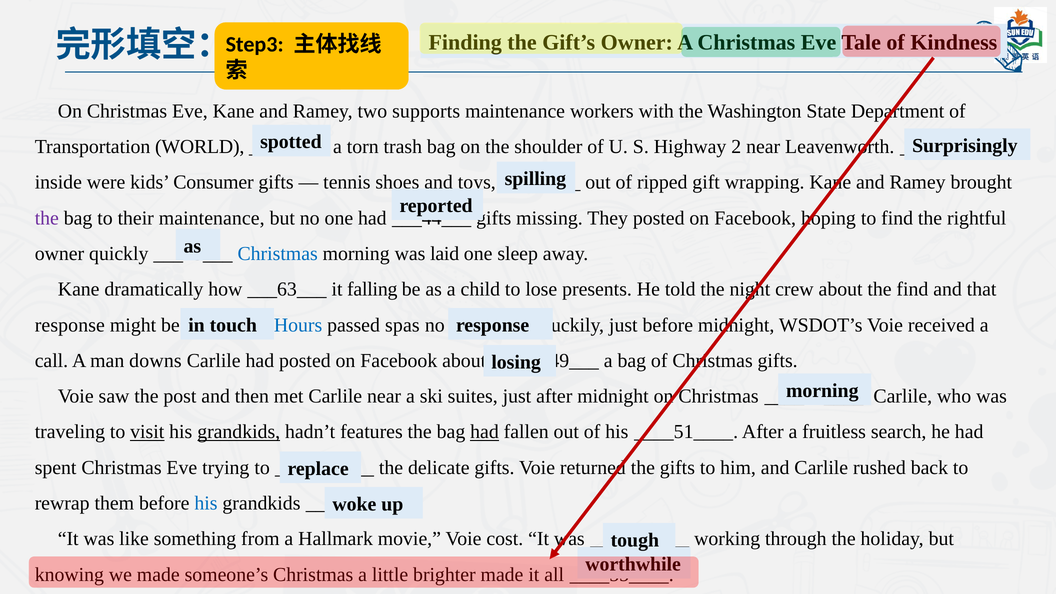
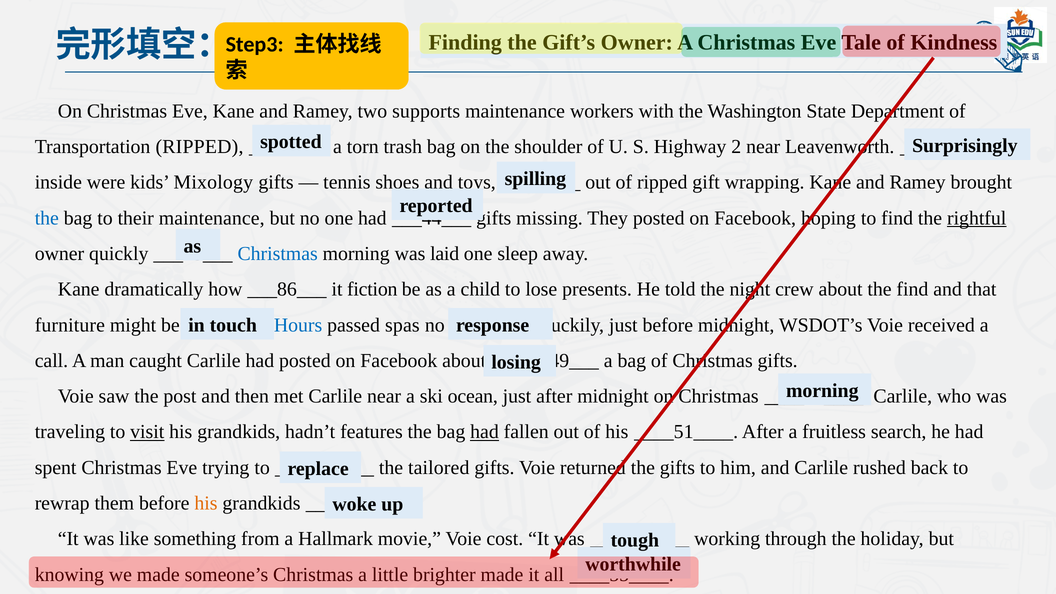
Transportation WORLD: WORLD -> RIPPED
Consumer: Consumer -> Mixology
the at (47, 218) colour: purple -> blue
rightful underline: none -> present
___63___: ___63___ -> ___86___
falling: falling -> fiction
response at (70, 325): response -> furniture
downs: downs -> caught
suites: suites -> ocean
grandkids at (239, 432) underline: present -> none
delicate: delicate -> tailored
his at (206, 503) colour: blue -> orange
